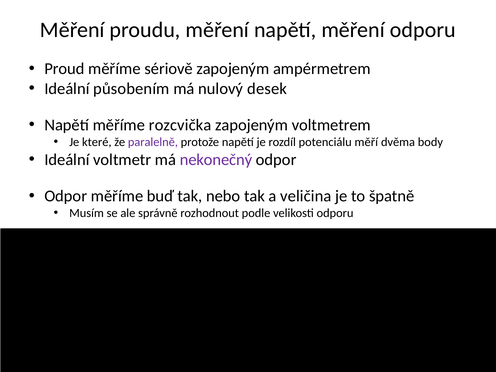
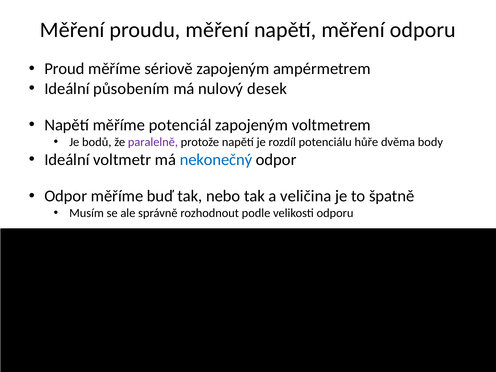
rozcvička: rozcvička -> potenciál
které: které -> bodů
měří: měří -> hůře
nekonečný colour: purple -> blue
